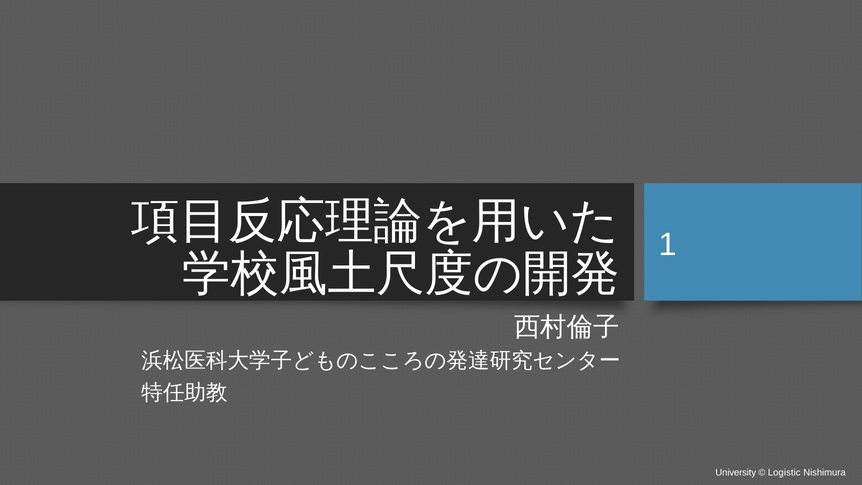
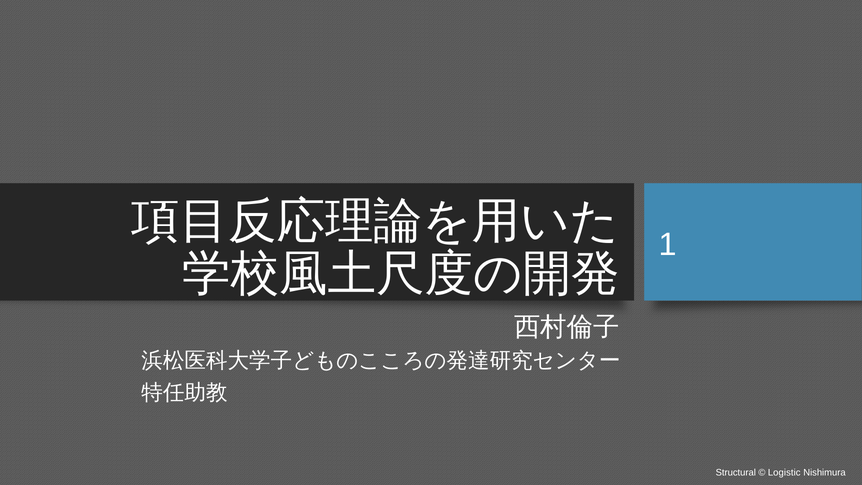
University: University -> Structural
